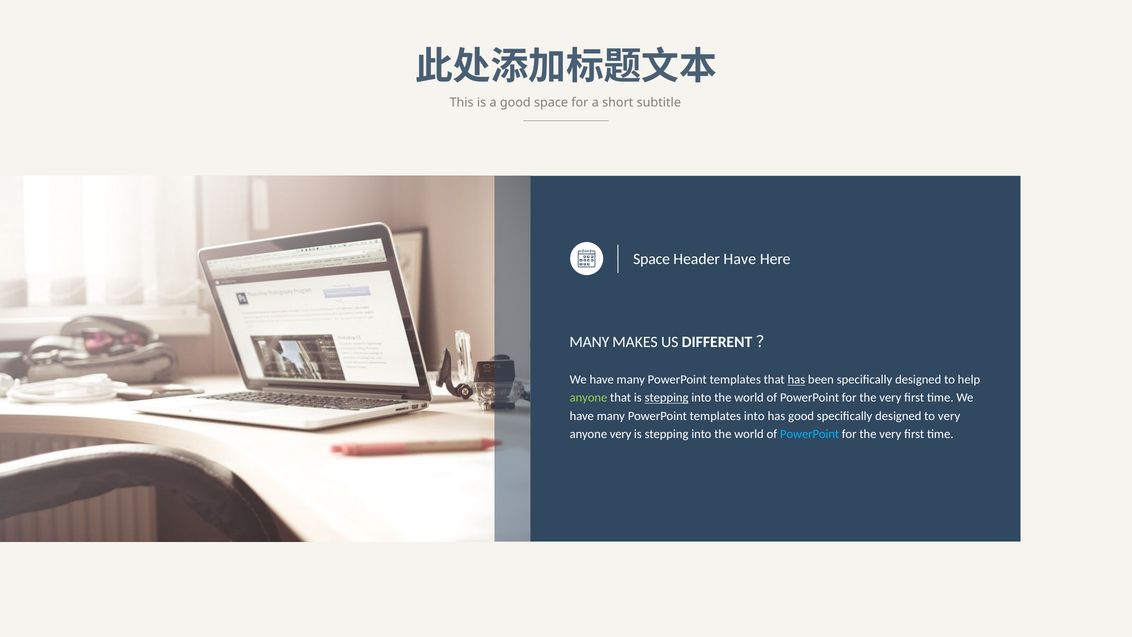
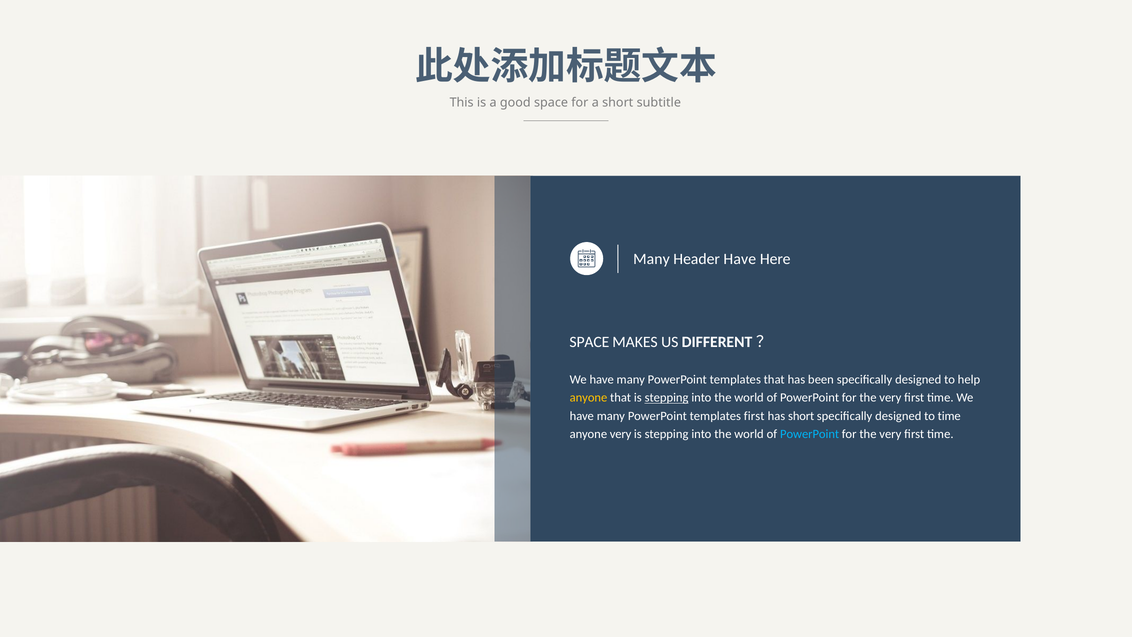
Space at (652, 259): Space -> Many
MANY at (589, 342): MANY -> SPACE
has at (796, 380) underline: present -> none
anyone at (588, 398) colour: light green -> yellow
templates into: into -> first
has good: good -> short
to very: very -> time
